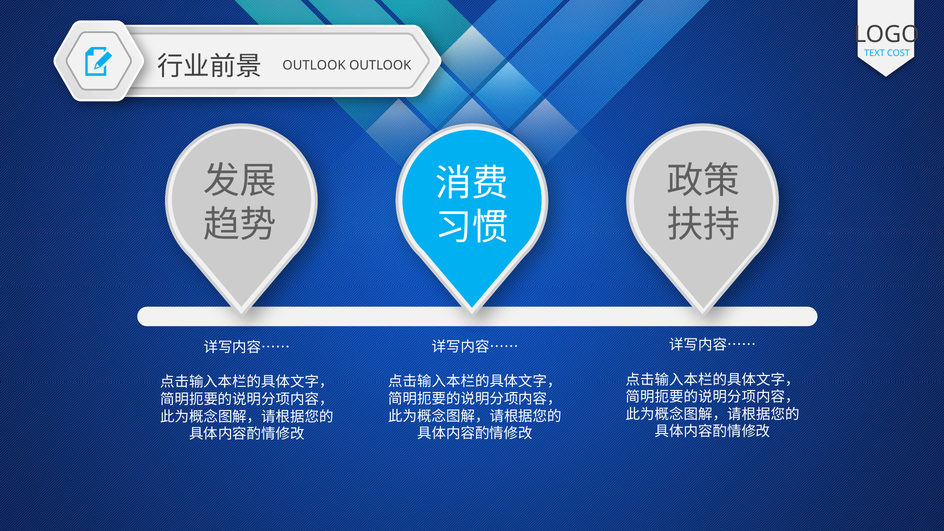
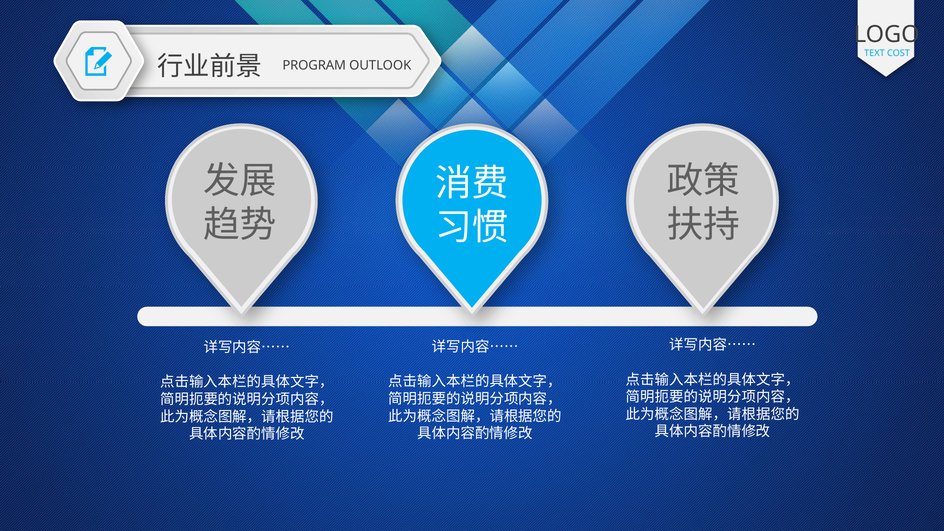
OUTLOOK at (314, 65): OUTLOOK -> PROGRAM
